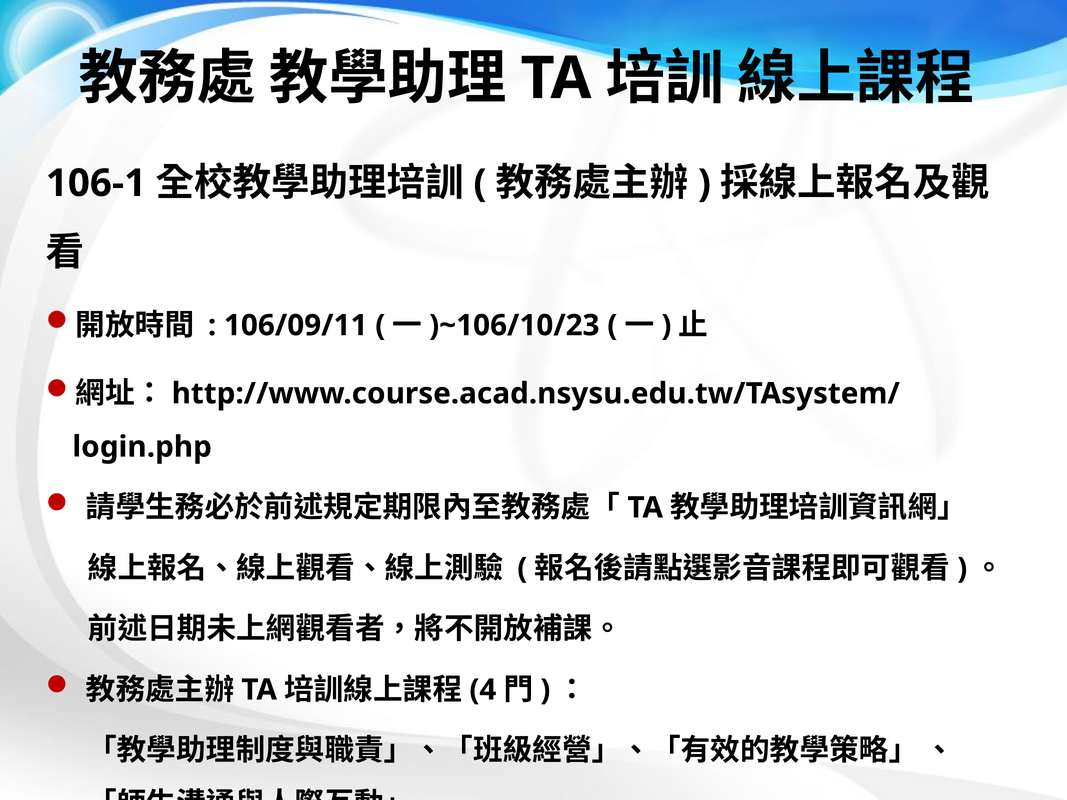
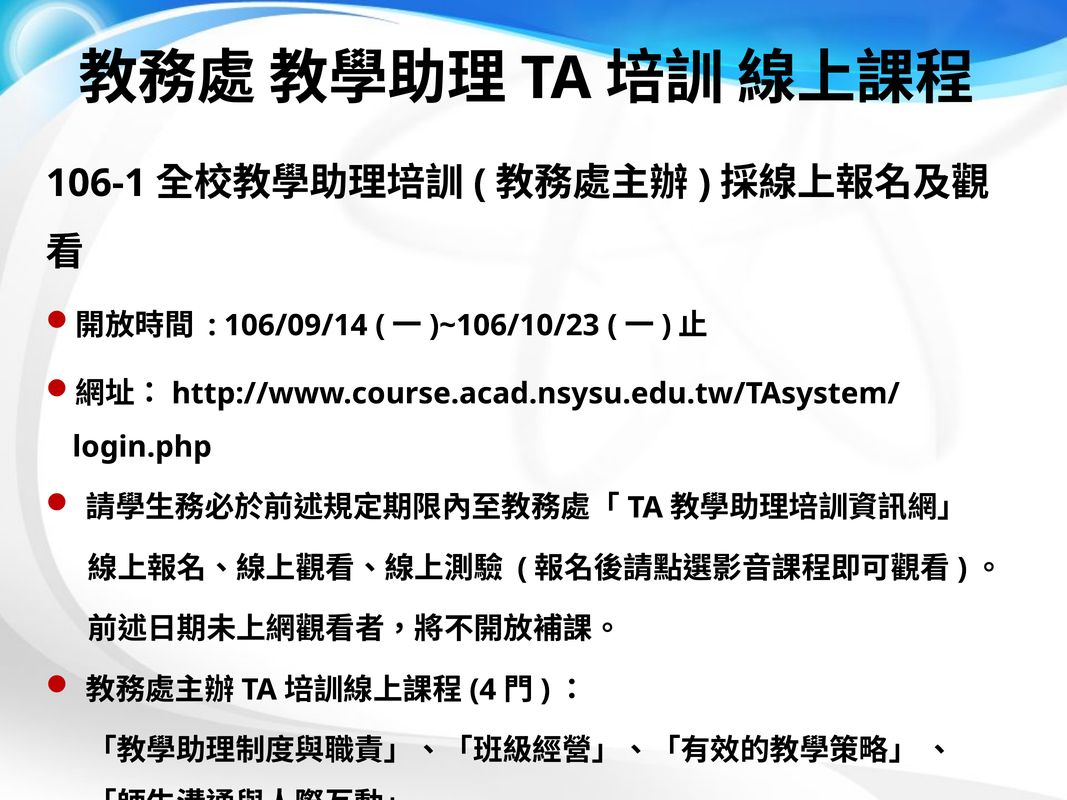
106/09/11: 106/09/11 -> 106/09/14
